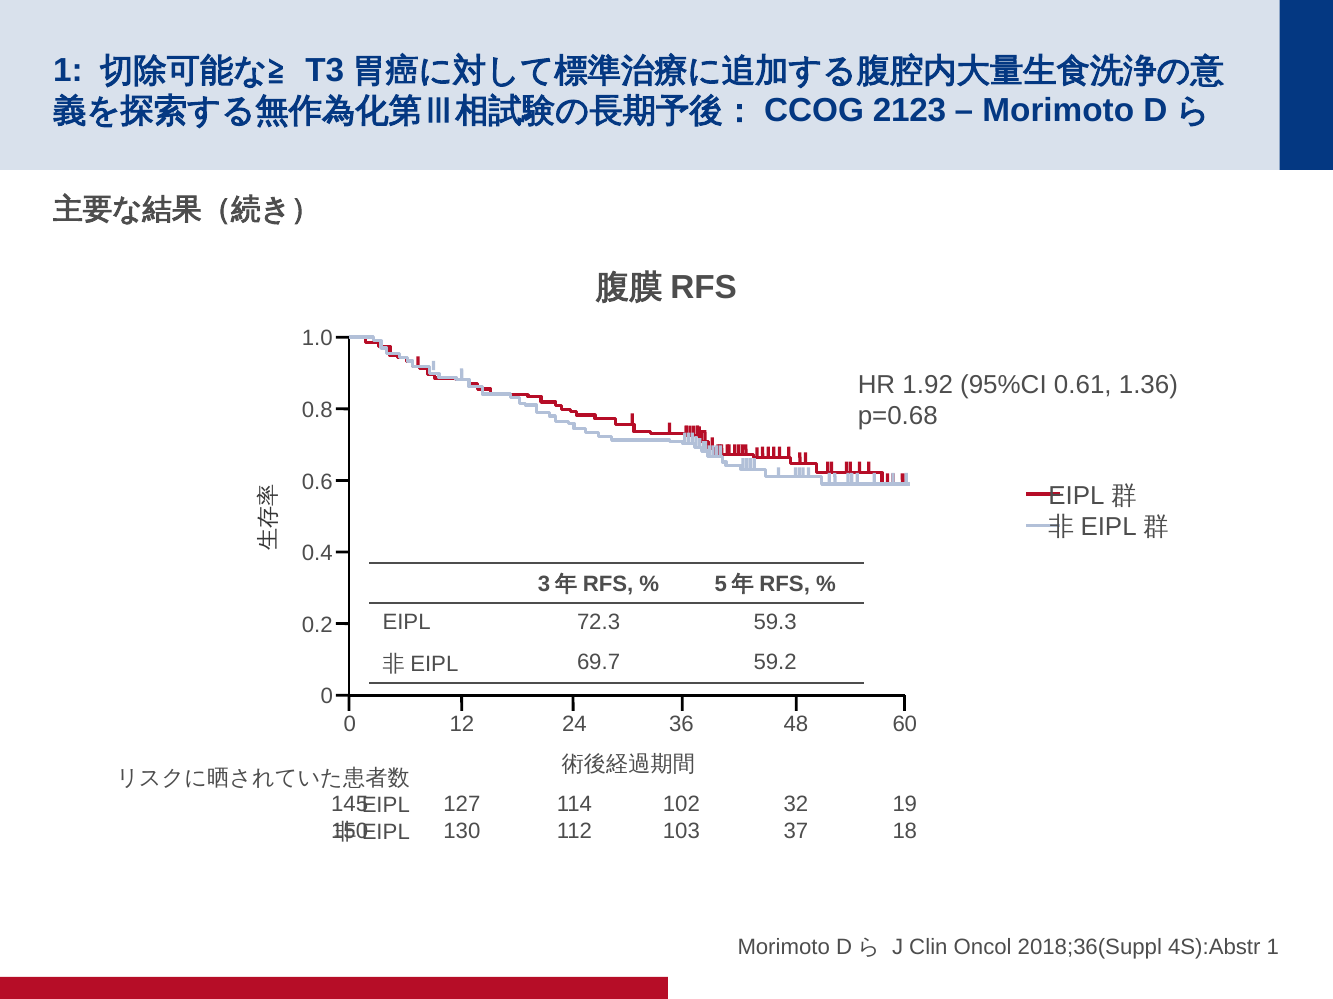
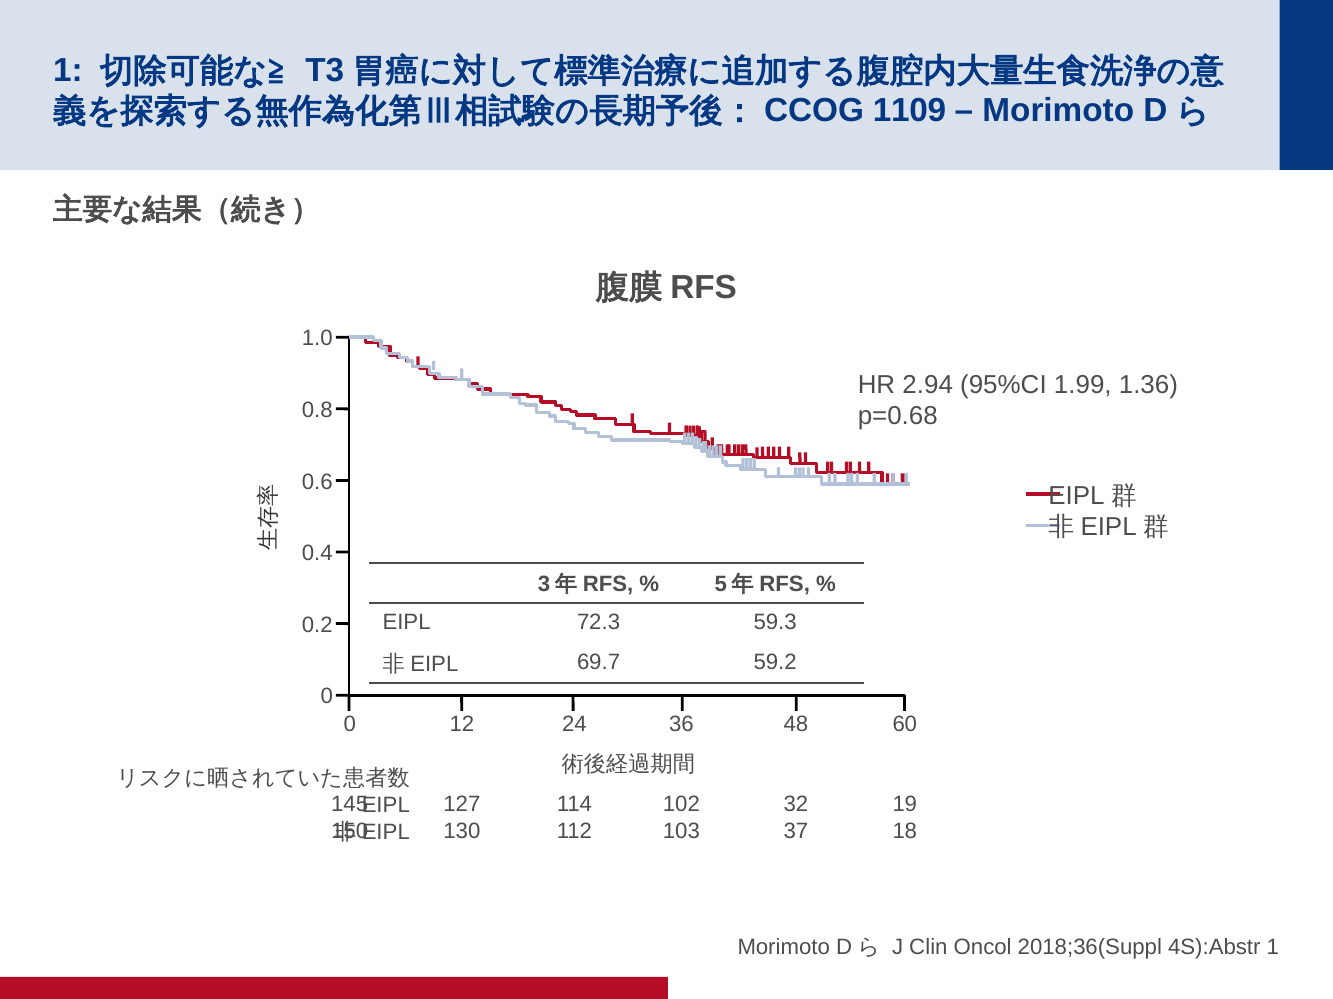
2123: 2123 -> 1109
1.92: 1.92 -> 2.94
0.61: 0.61 -> 1.99
